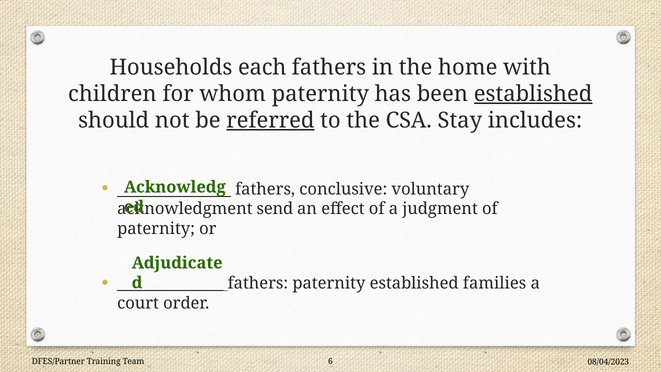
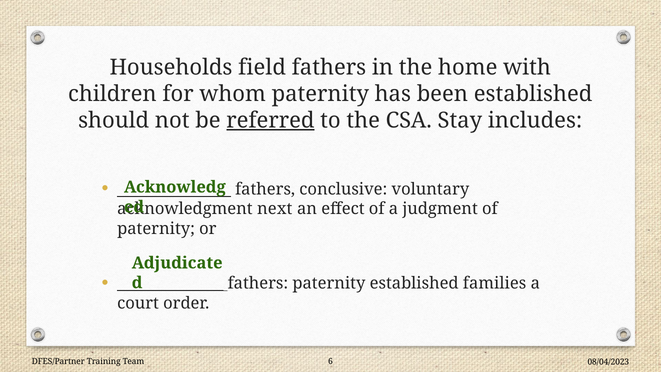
each: each -> field
established at (533, 94) underline: present -> none
send: send -> next
